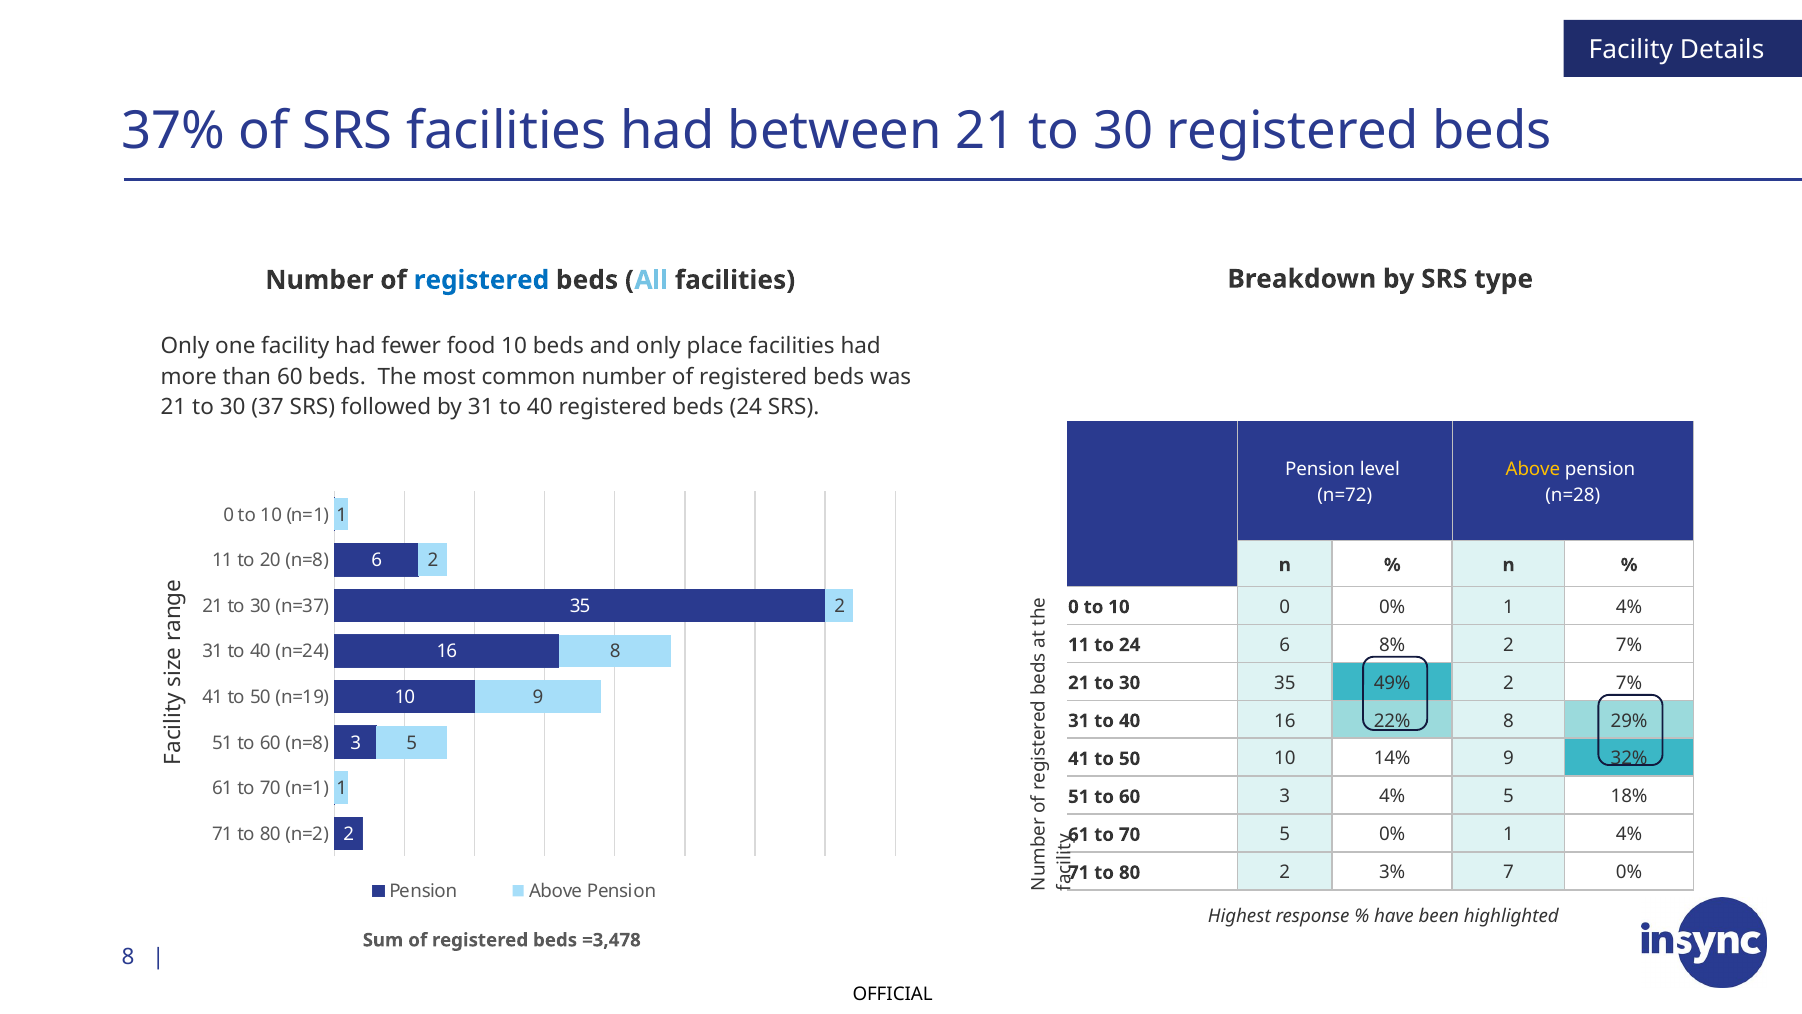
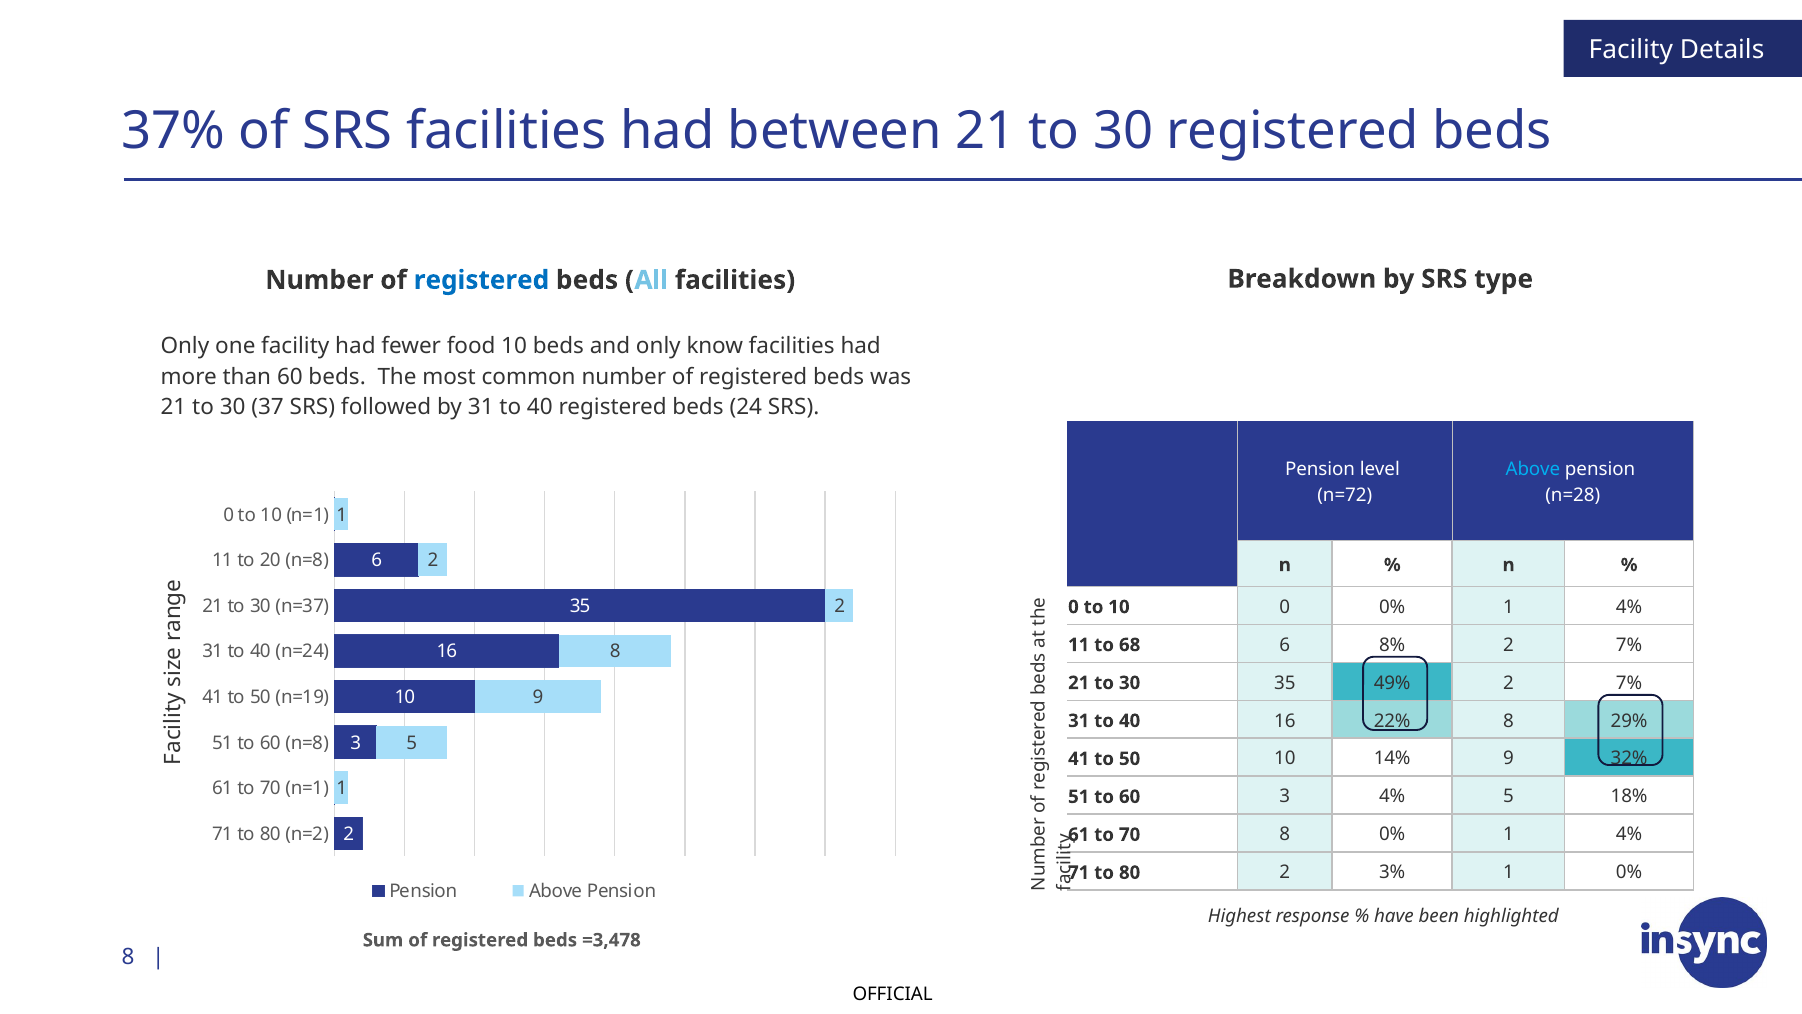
place: place -> know
Above at (1533, 469) colour: yellow -> light blue
to 24: 24 -> 68
70 5: 5 -> 8
3% 7: 7 -> 1
